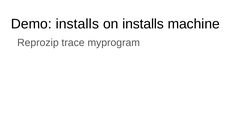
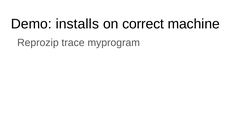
on installs: installs -> correct
